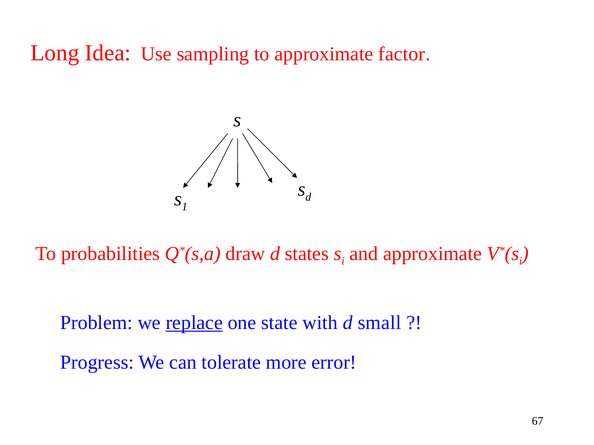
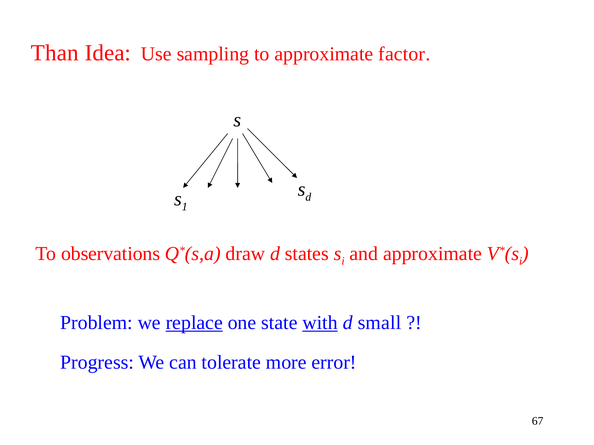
Long: Long -> Than
probabilities: probabilities -> observations
with underline: none -> present
